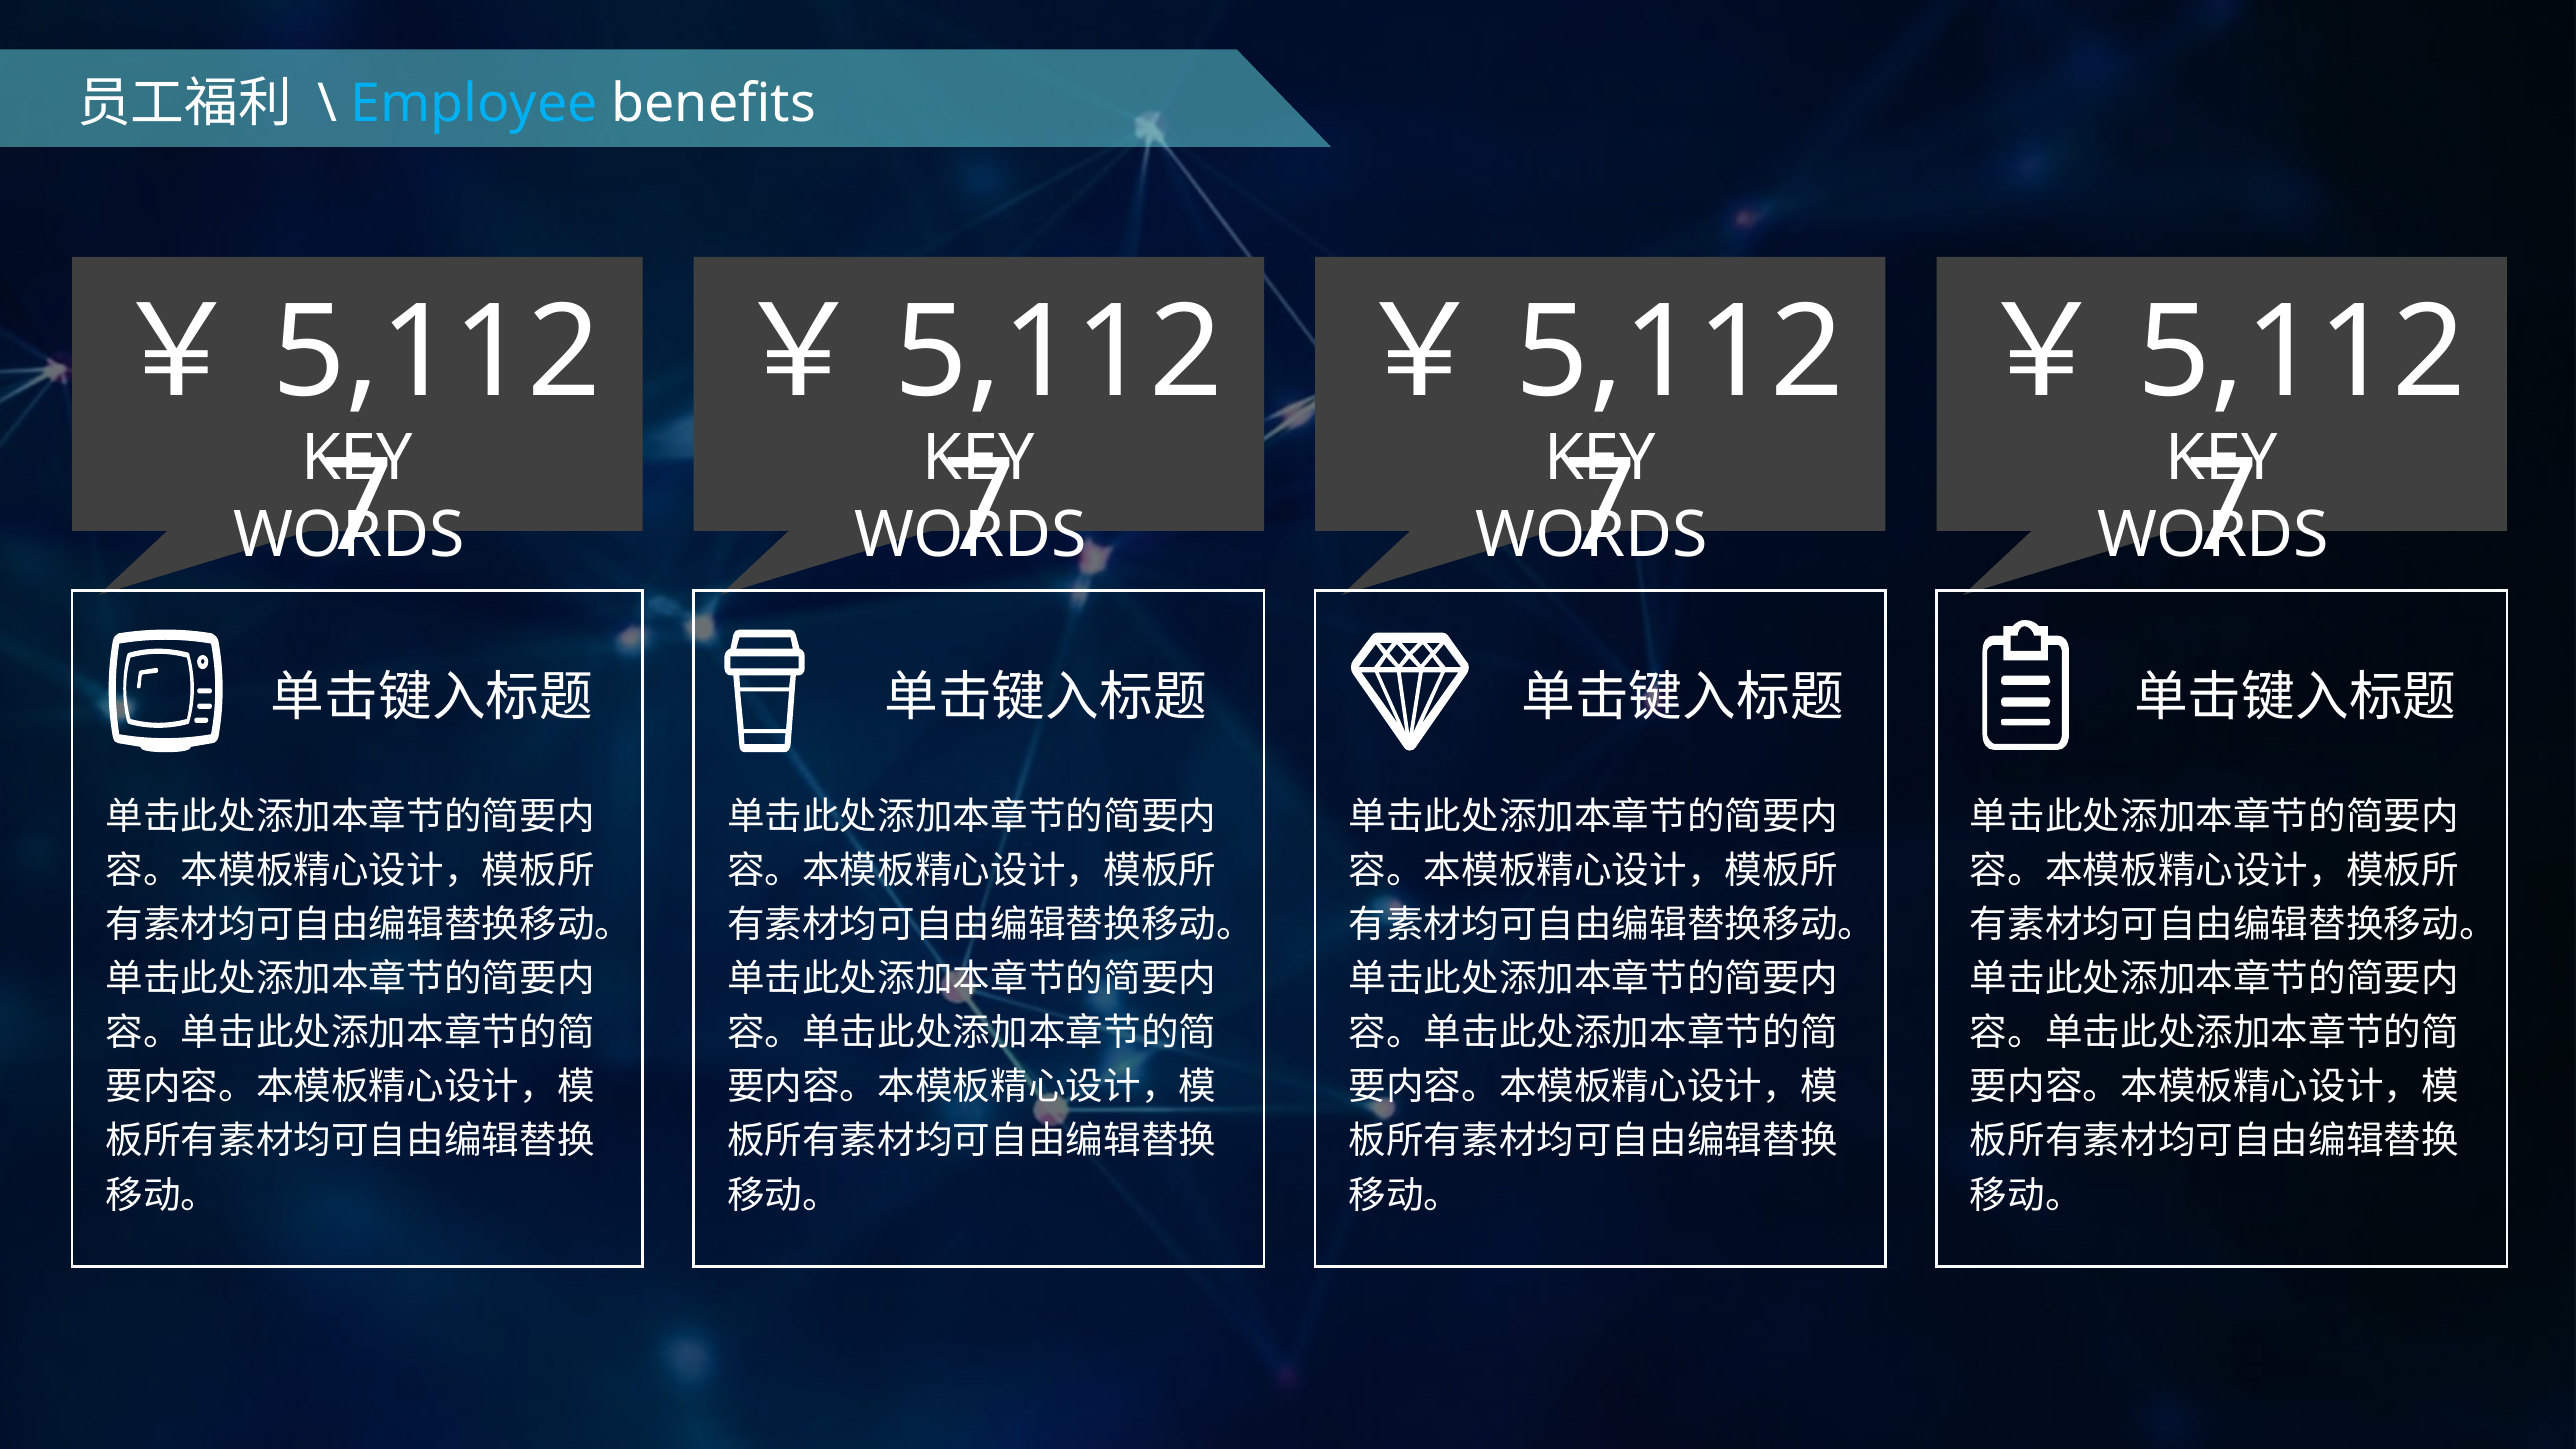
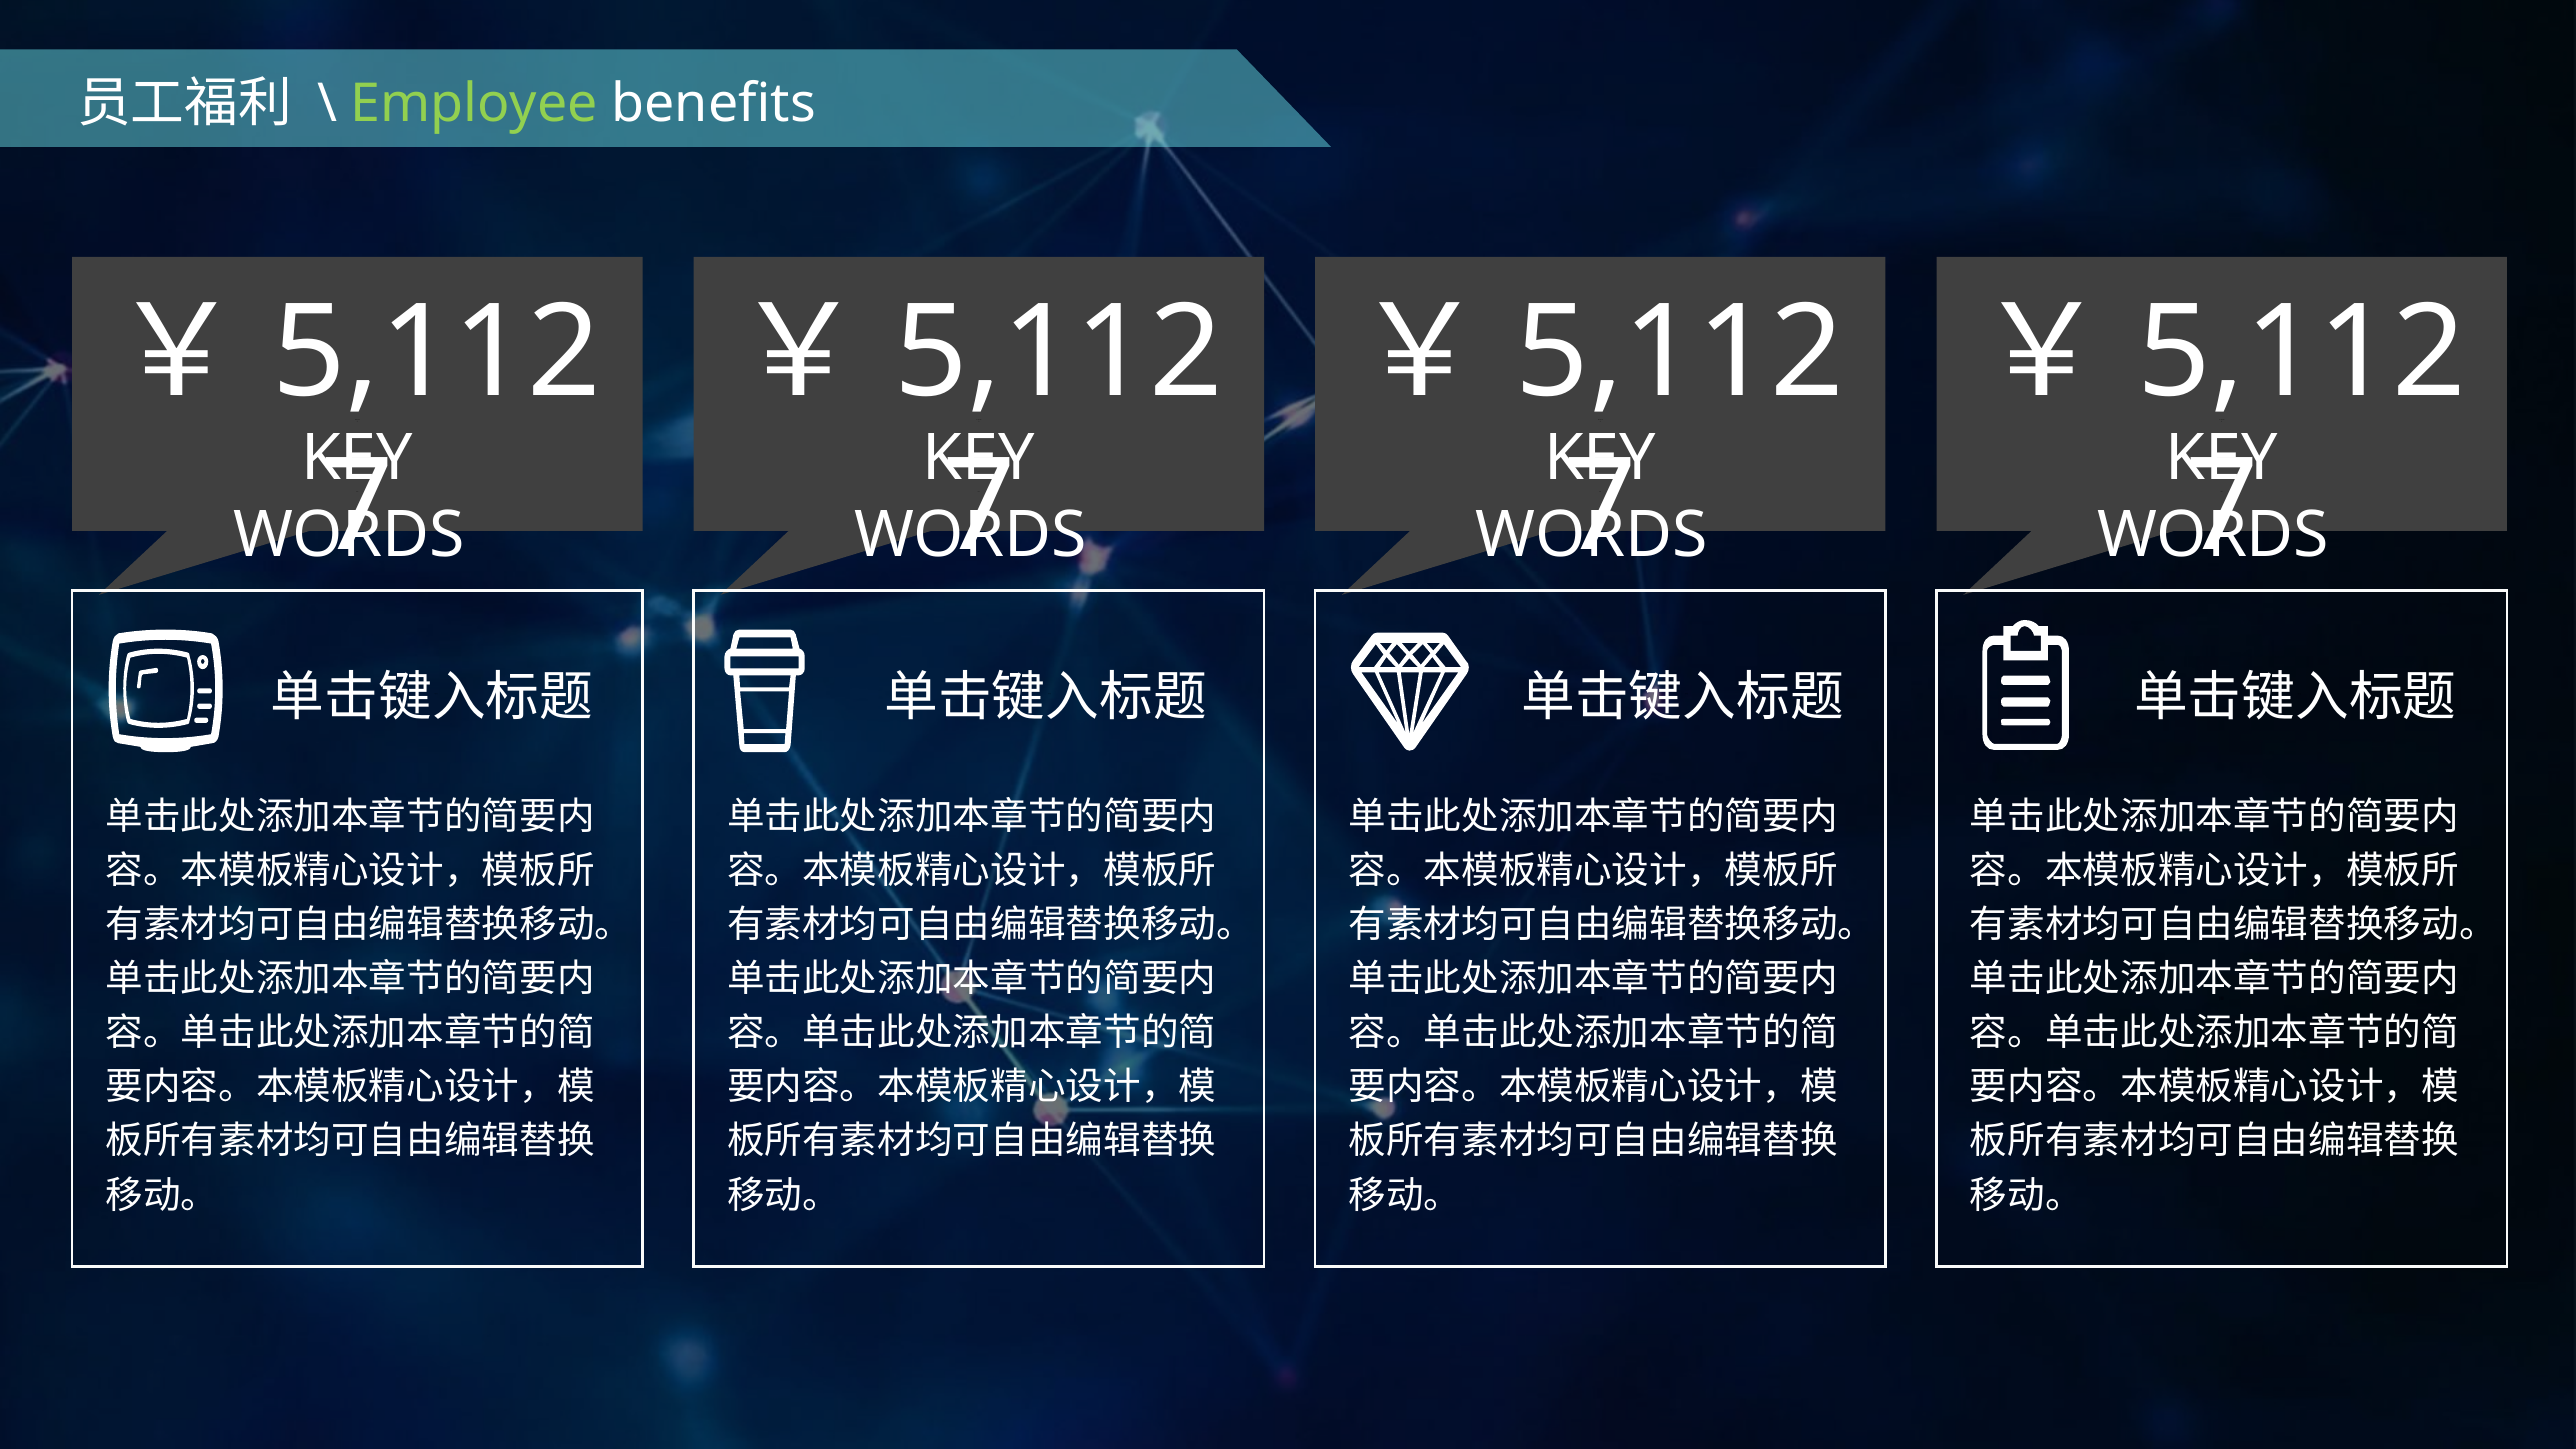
Employee colour: light blue -> light green
